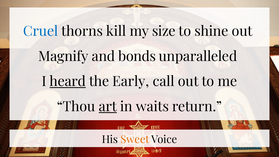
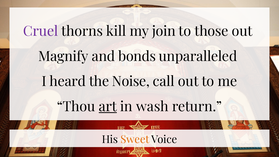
Cruel colour: blue -> purple
size: size -> join
shine: shine -> those
heard underline: present -> none
Early: Early -> Noise
waits: waits -> wash
